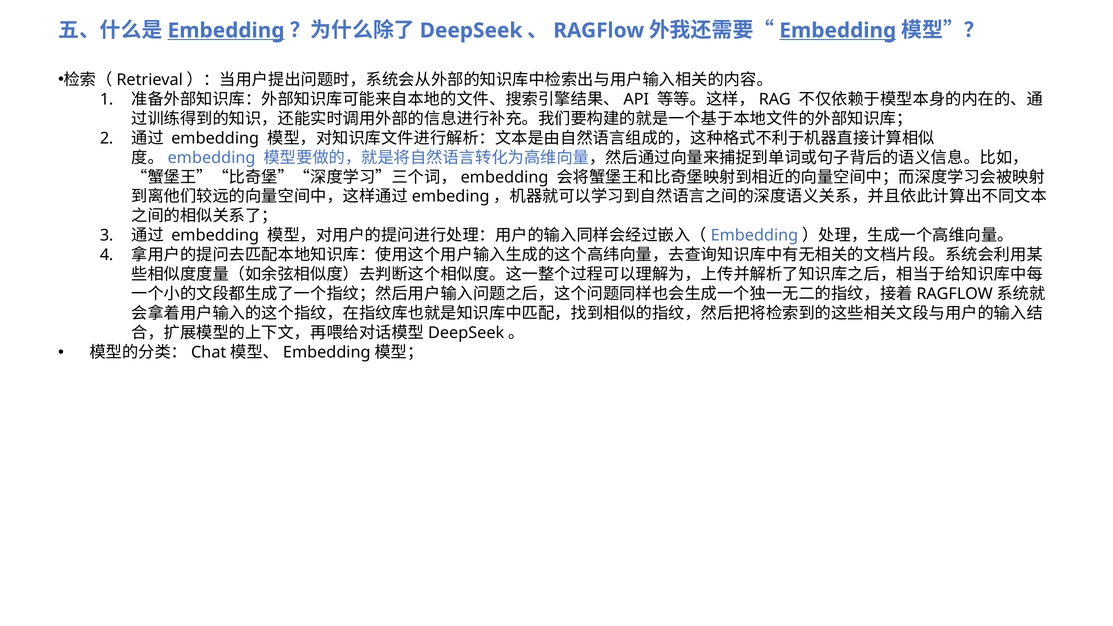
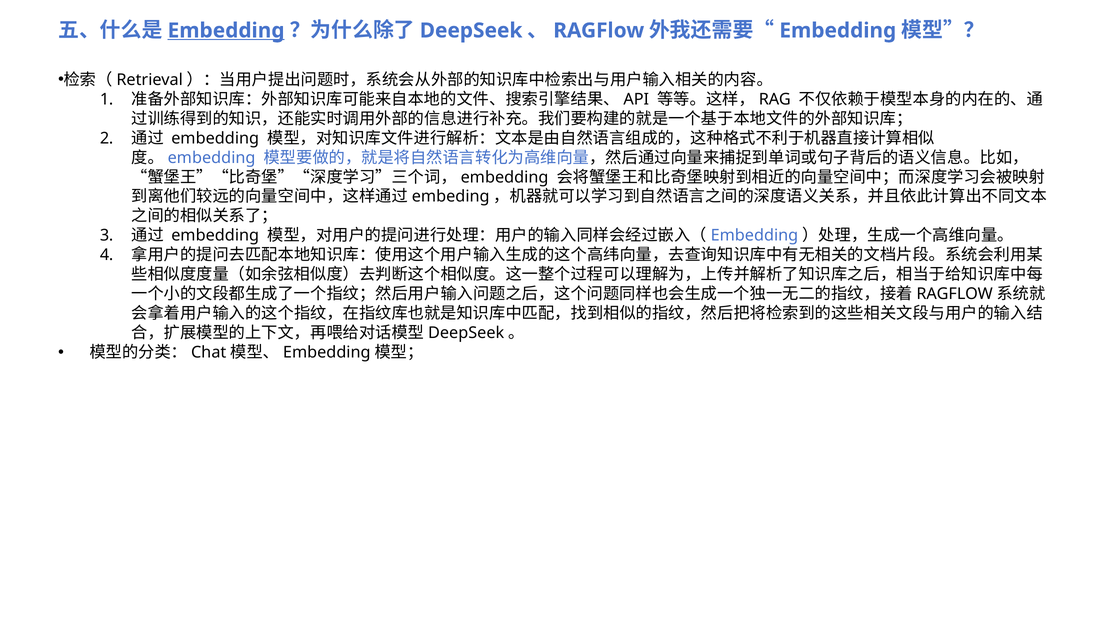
Embedding at (838, 31) underline: present -> none
